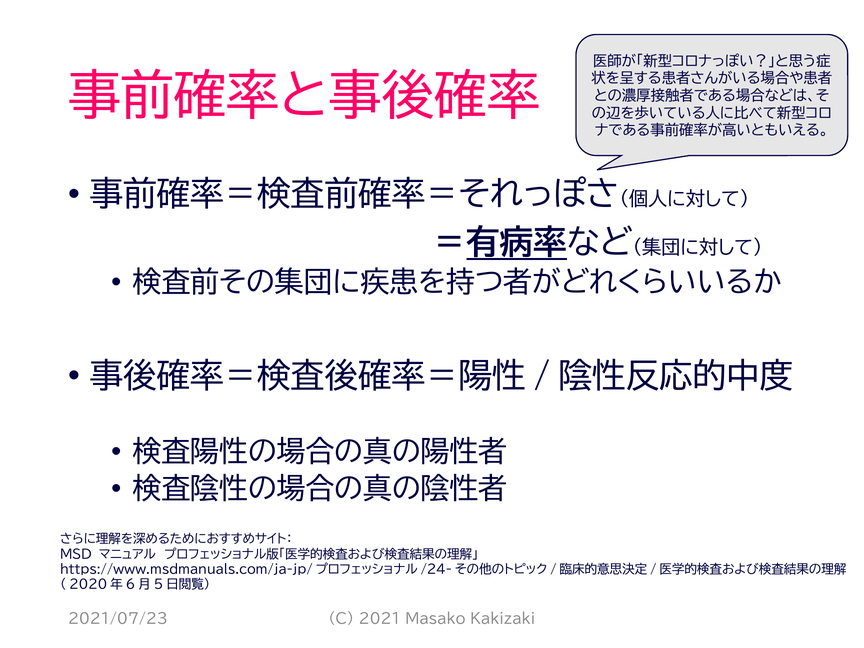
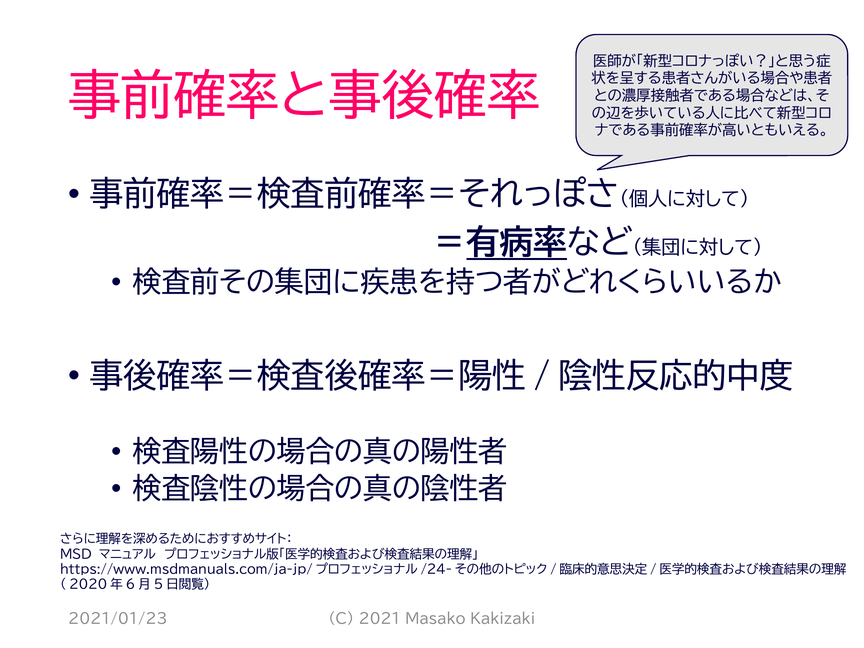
2021/07/23: 2021/07/23 -> 2021/01/23
